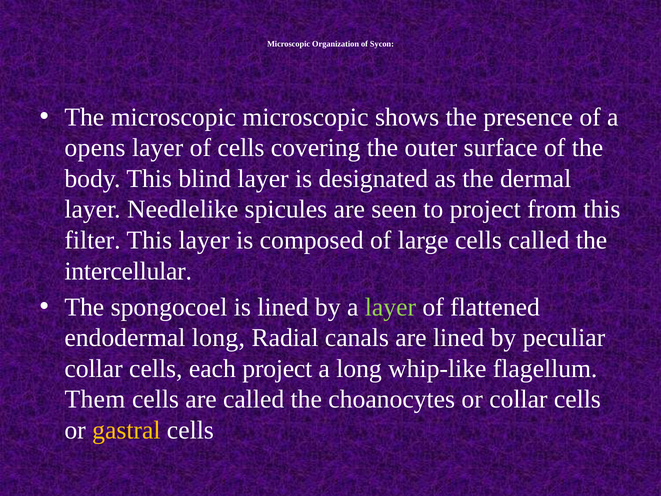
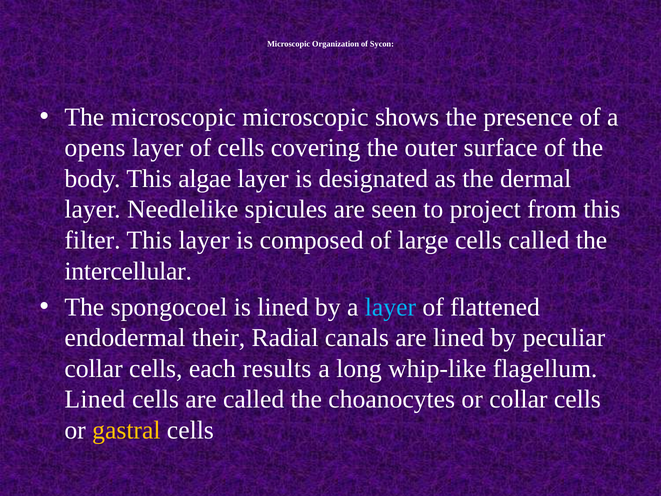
blind: blind -> algae
layer at (390, 307) colour: light green -> light blue
endodermal long: long -> their
each project: project -> results
Them at (95, 399): Them -> Lined
